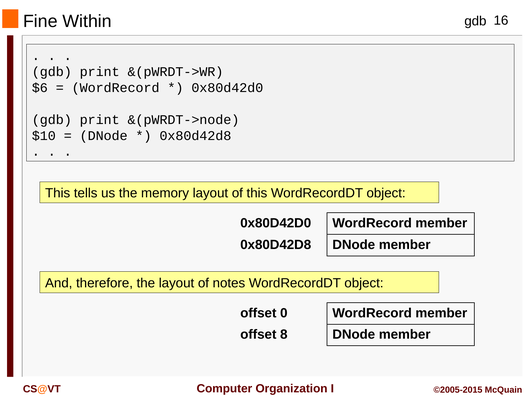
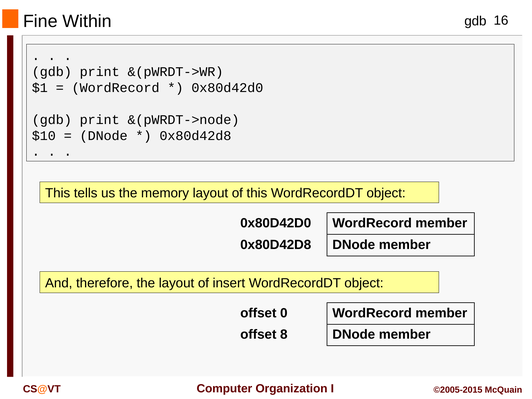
$6: $6 -> $1
notes: notes -> insert
